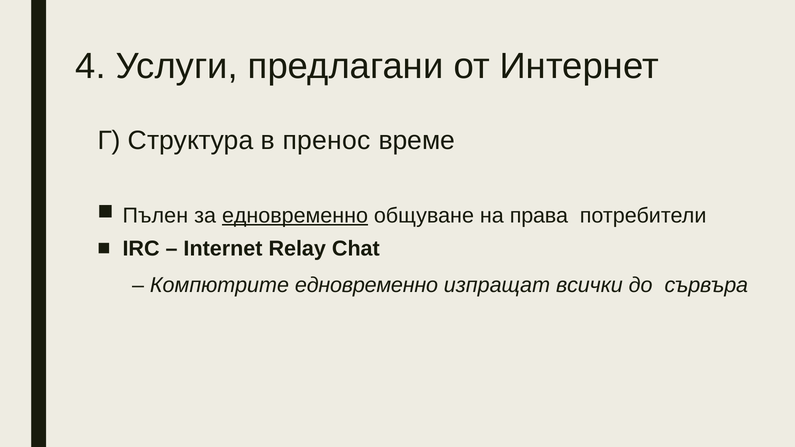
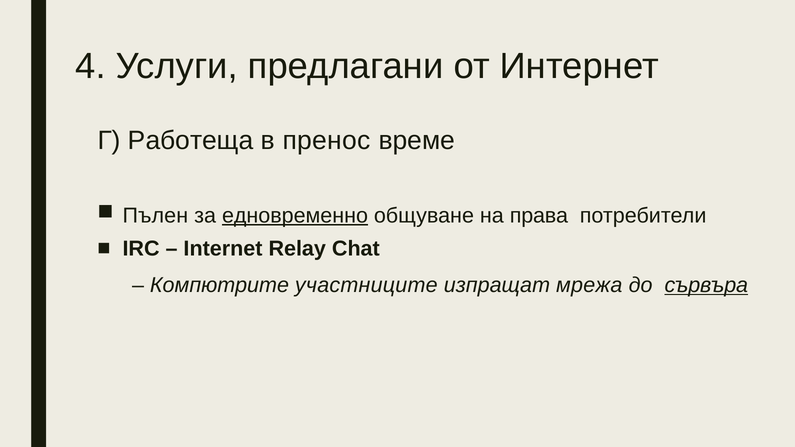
Структура: Структура -> Работеща
Компютрите едновременно: едновременно -> участниците
всички: всички -> мрежа
сървъра underline: none -> present
